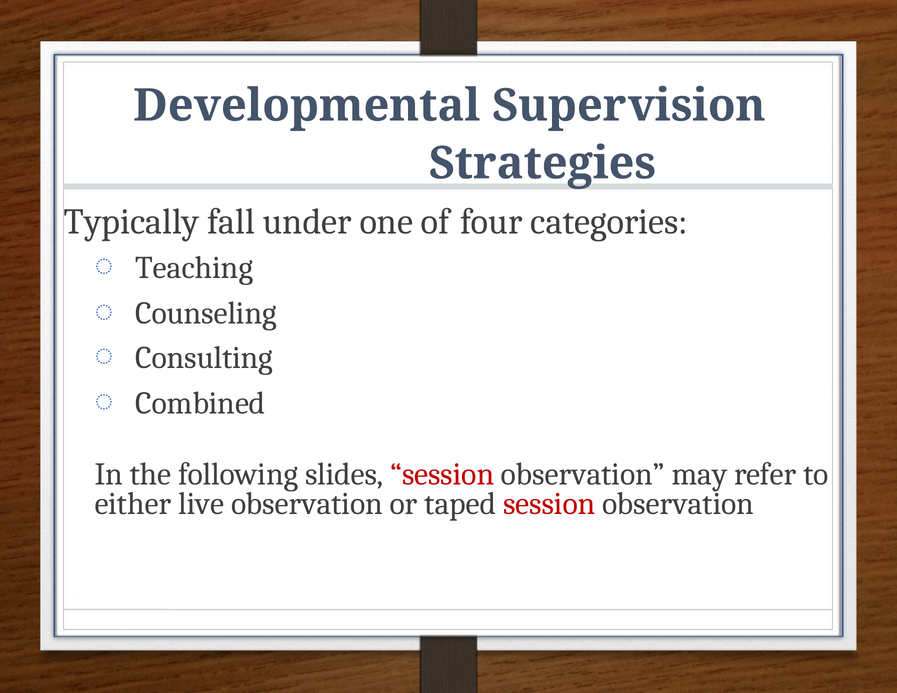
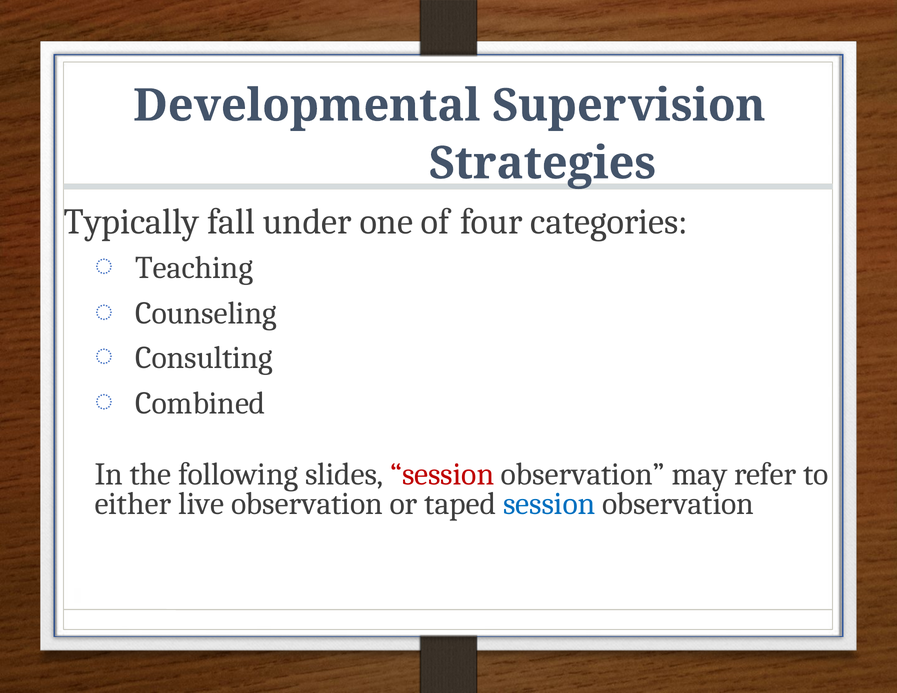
session at (549, 504) colour: red -> blue
